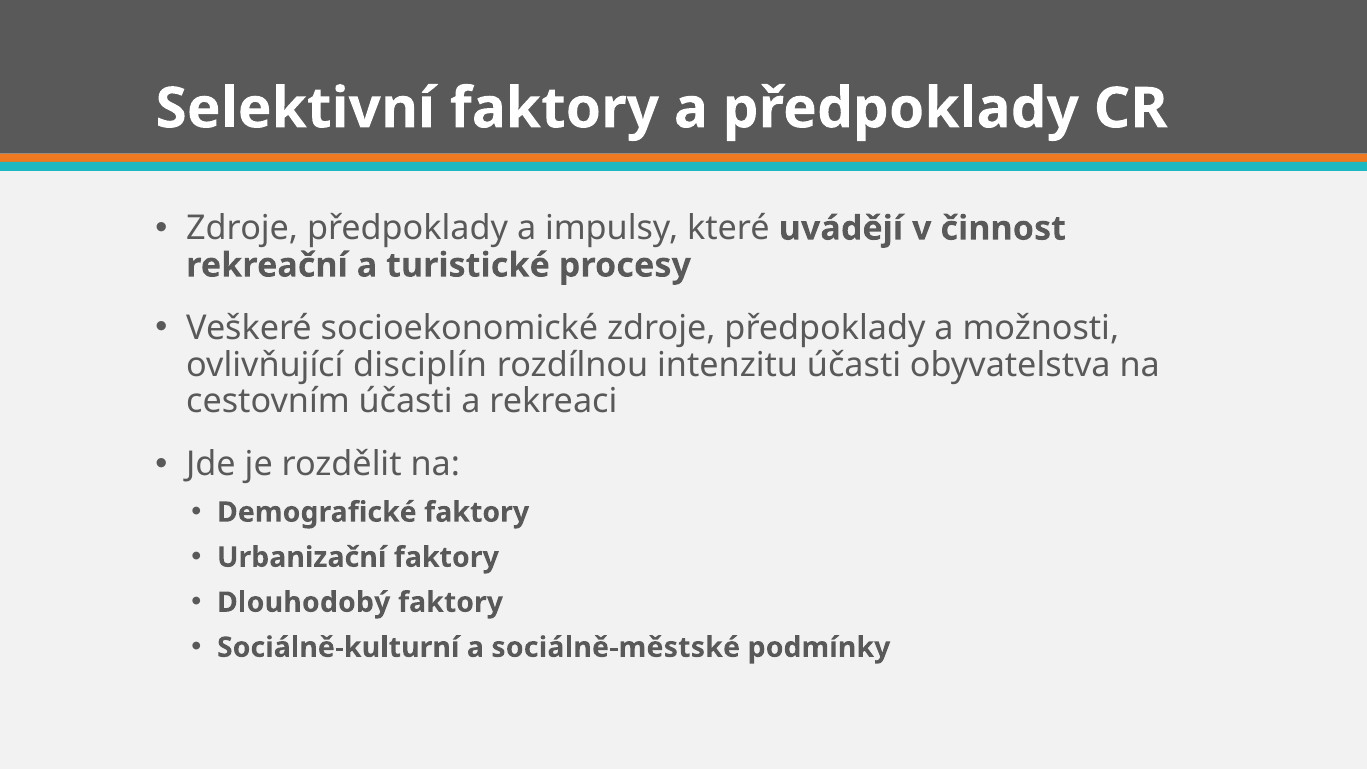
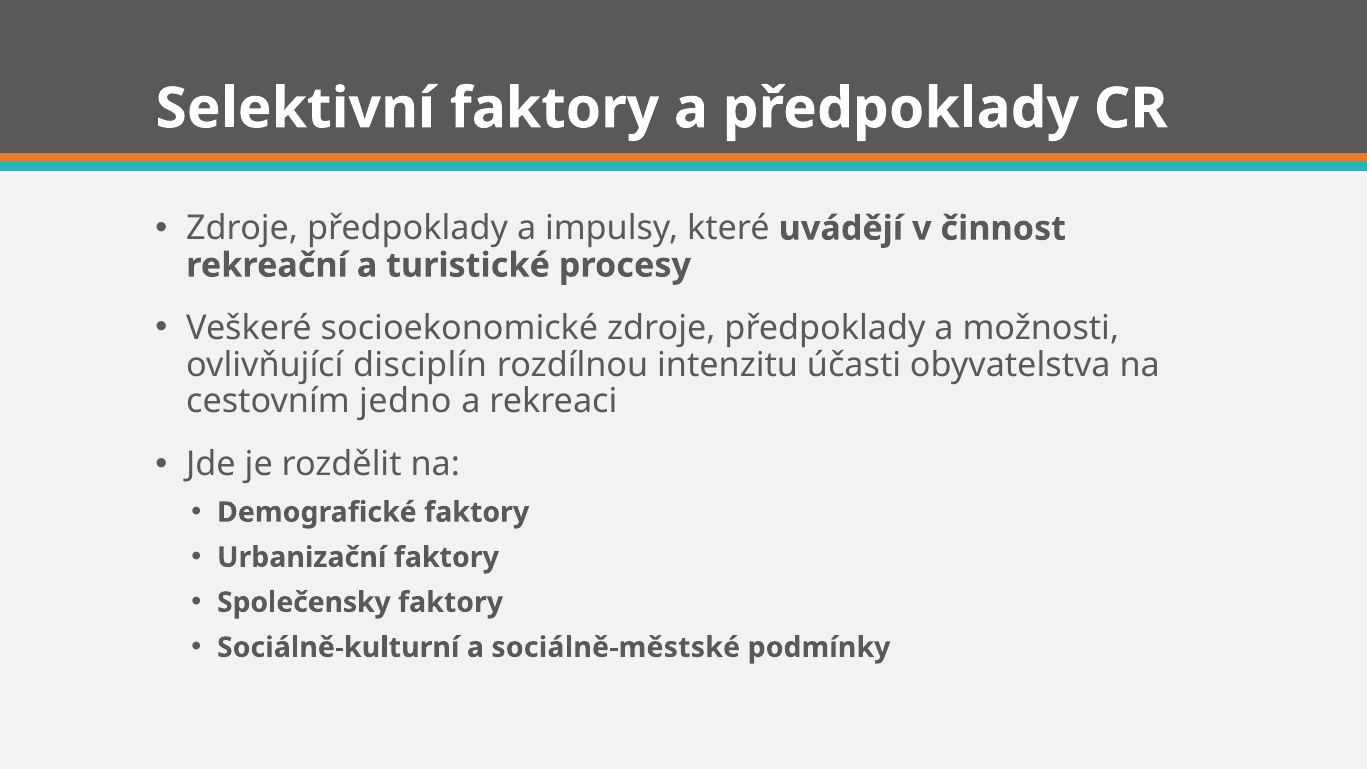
cestovním účasti: účasti -> jedno
Dlouhodobý: Dlouhodobý -> Společensky
